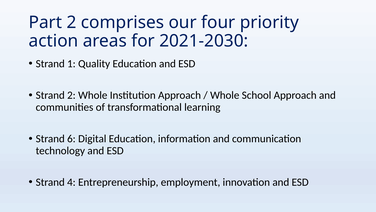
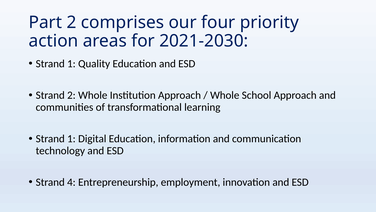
6 at (71, 138): 6 -> 1
